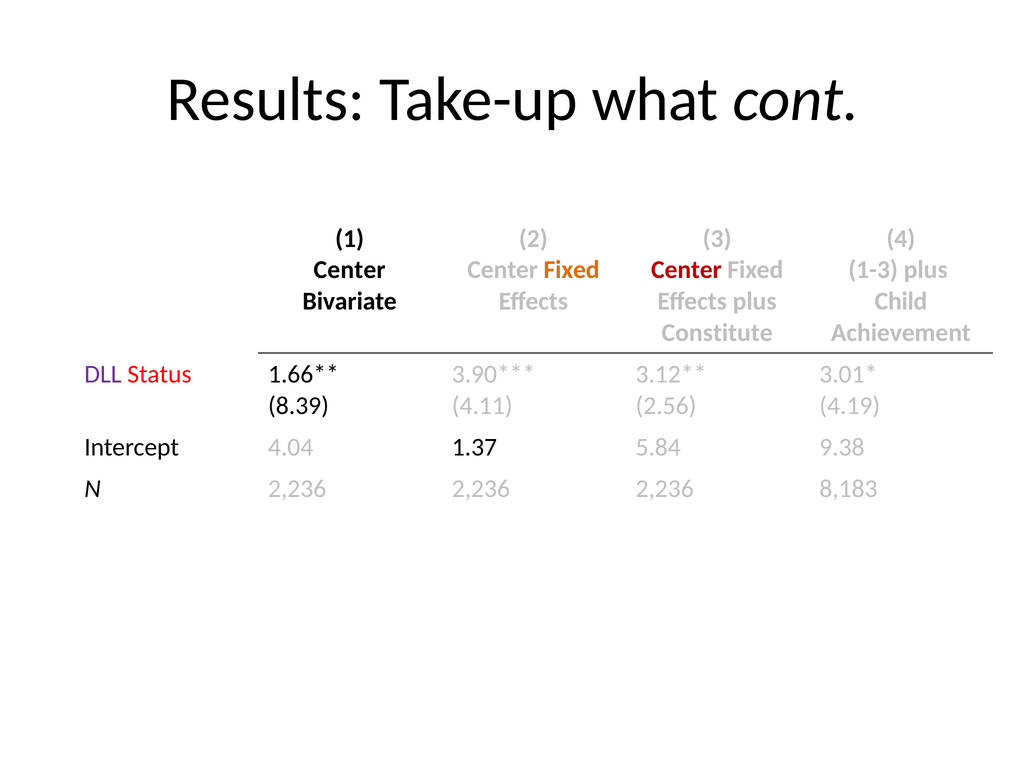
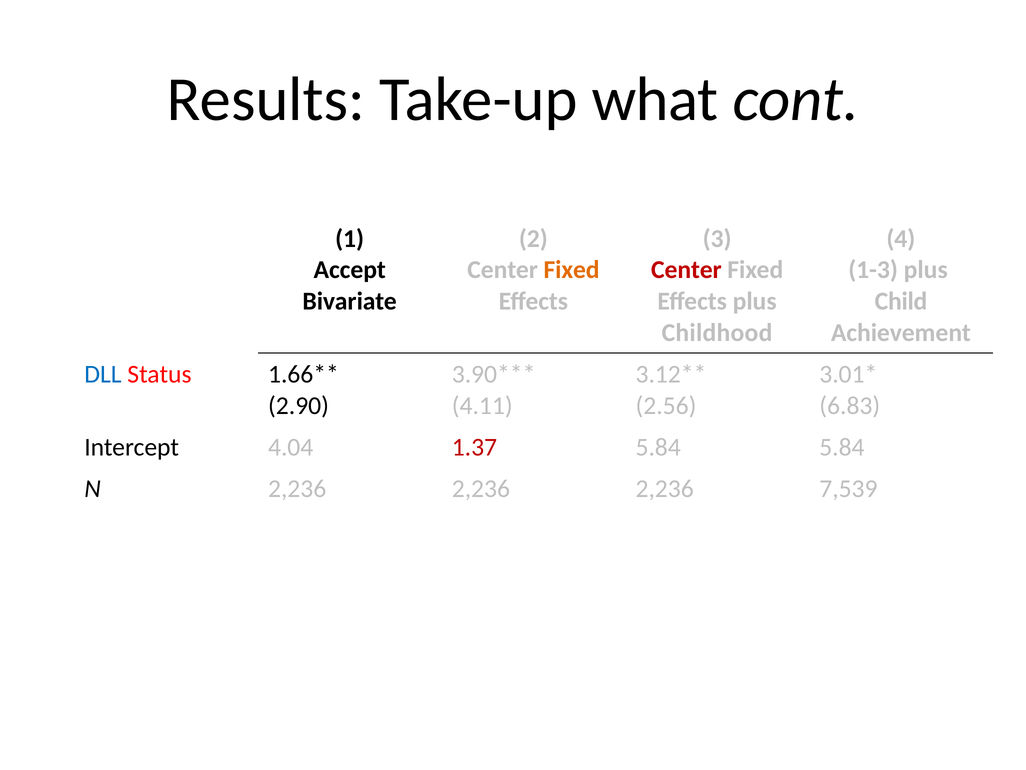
Center at (350, 270): Center -> Accept
Constitute: Constitute -> Childhood
DLL colour: purple -> blue
8.39: 8.39 -> 2.90
4.19: 4.19 -> 6.83
1.37 colour: black -> red
5.84 9.38: 9.38 -> 5.84
8,183: 8,183 -> 7,539
